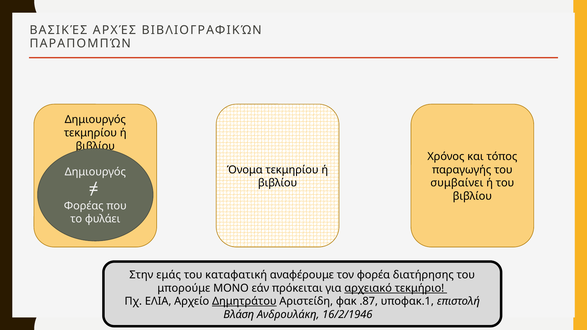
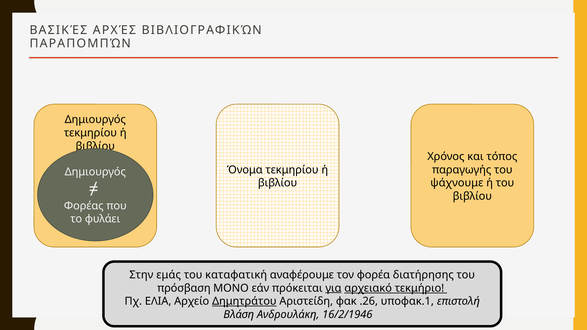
συμβαίνει: συμβαίνει -> ψάχνουμε
μπορούμε: μπορούμε -> πρόσβαση
για underline: none -> present
.87: .87 -> .26
